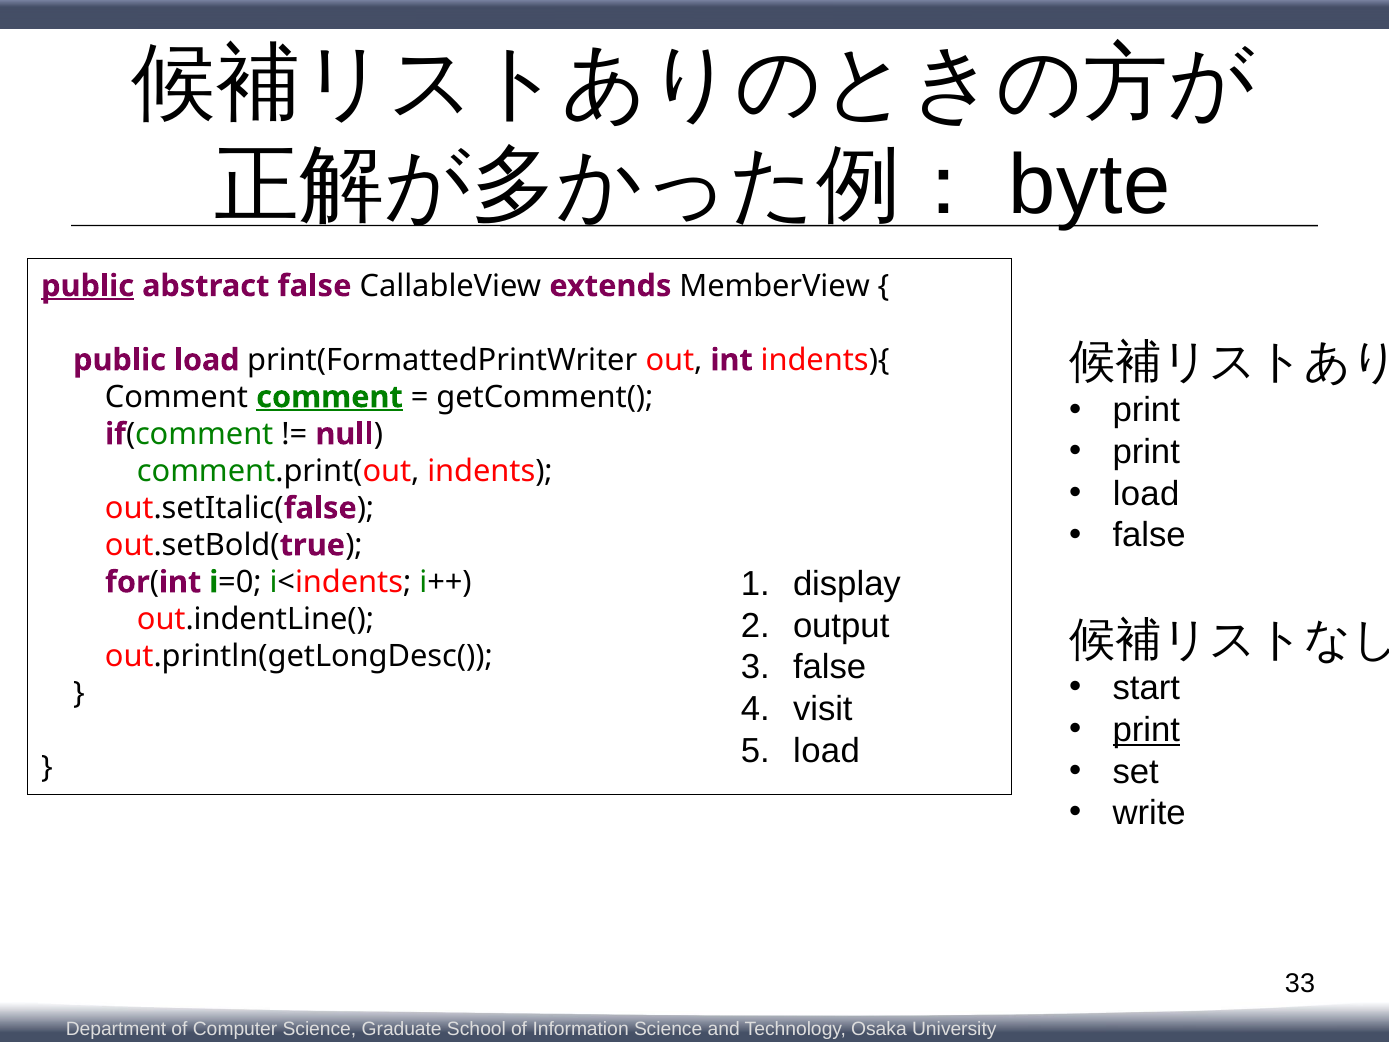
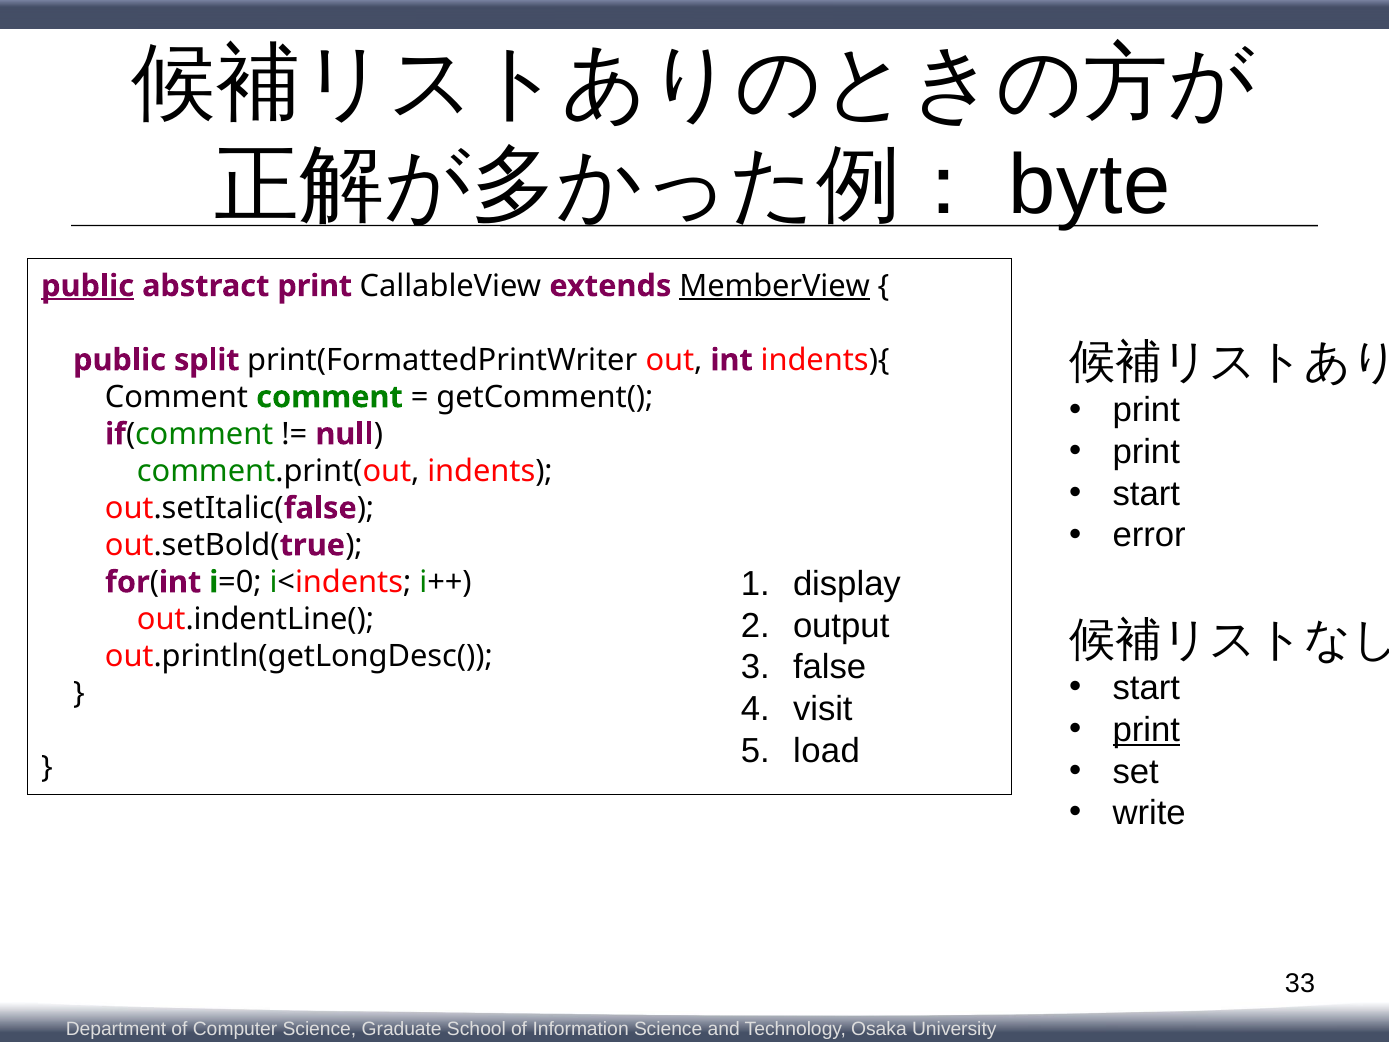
abstract false: false -> print
MemberView underline: none -> present
public load: load -> split
comment at (329, 397) underline: present -> none
load at (1146, 494): load -> start
false at (1149, 535): false -> error
